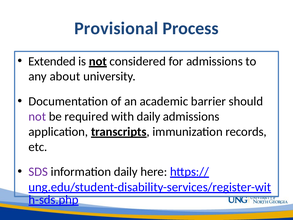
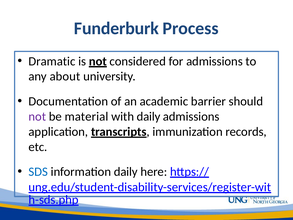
Provisional: Provisional -> Funderburk
Extended: Extended -> Dramatic
required: required -> material
SDS colour: purple -> blue
